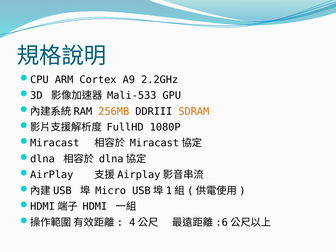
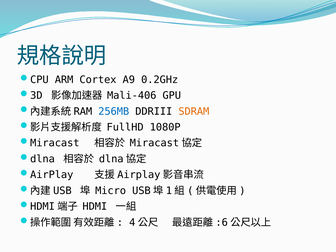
2.2GHz: 2.2GHz -> 0.2GHz
Mali-533: Mali-533 -> Mali-406
256MB colour: orange -> blue
